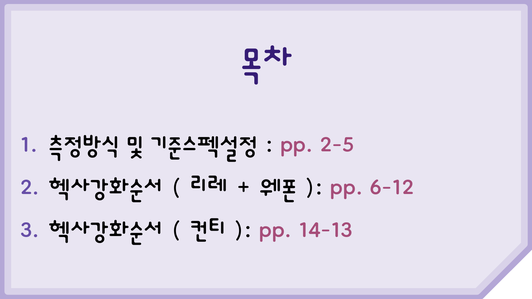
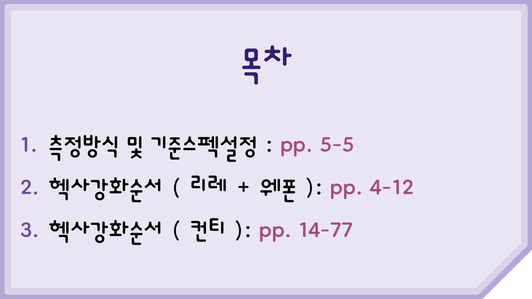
2-5: 2-5 -> 5-5
6-12: 6-12 -> 4-12
14-13: 14-13 -> 14-77
